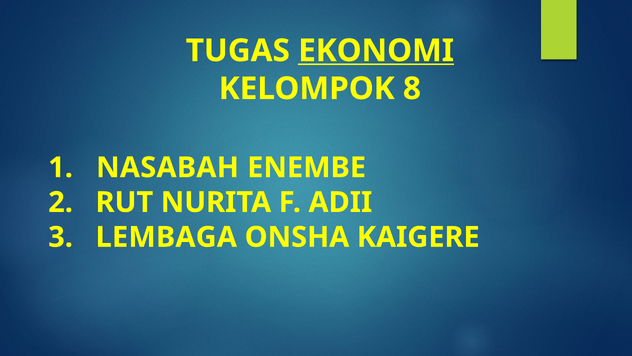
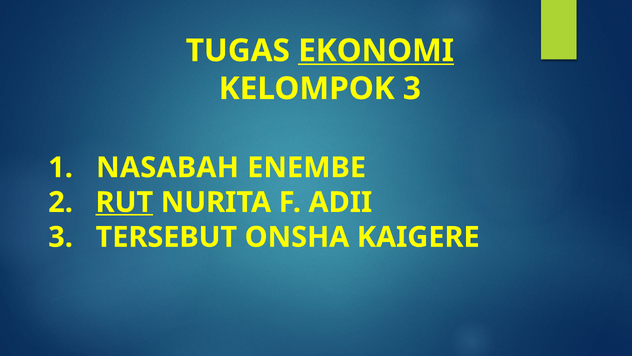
KELOMPOK 8: 8 -> 3
RUT underline: none -> present
LEMBAGA: LEMBAGA -> TERSEBUT
